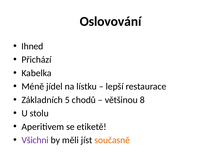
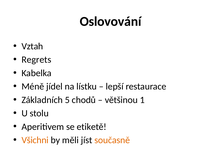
Ihned: Ihned -> Vztah
Přichází: Přichází -> Regrets
8: 8 -> 1
Všichni colour: purple -> orange
